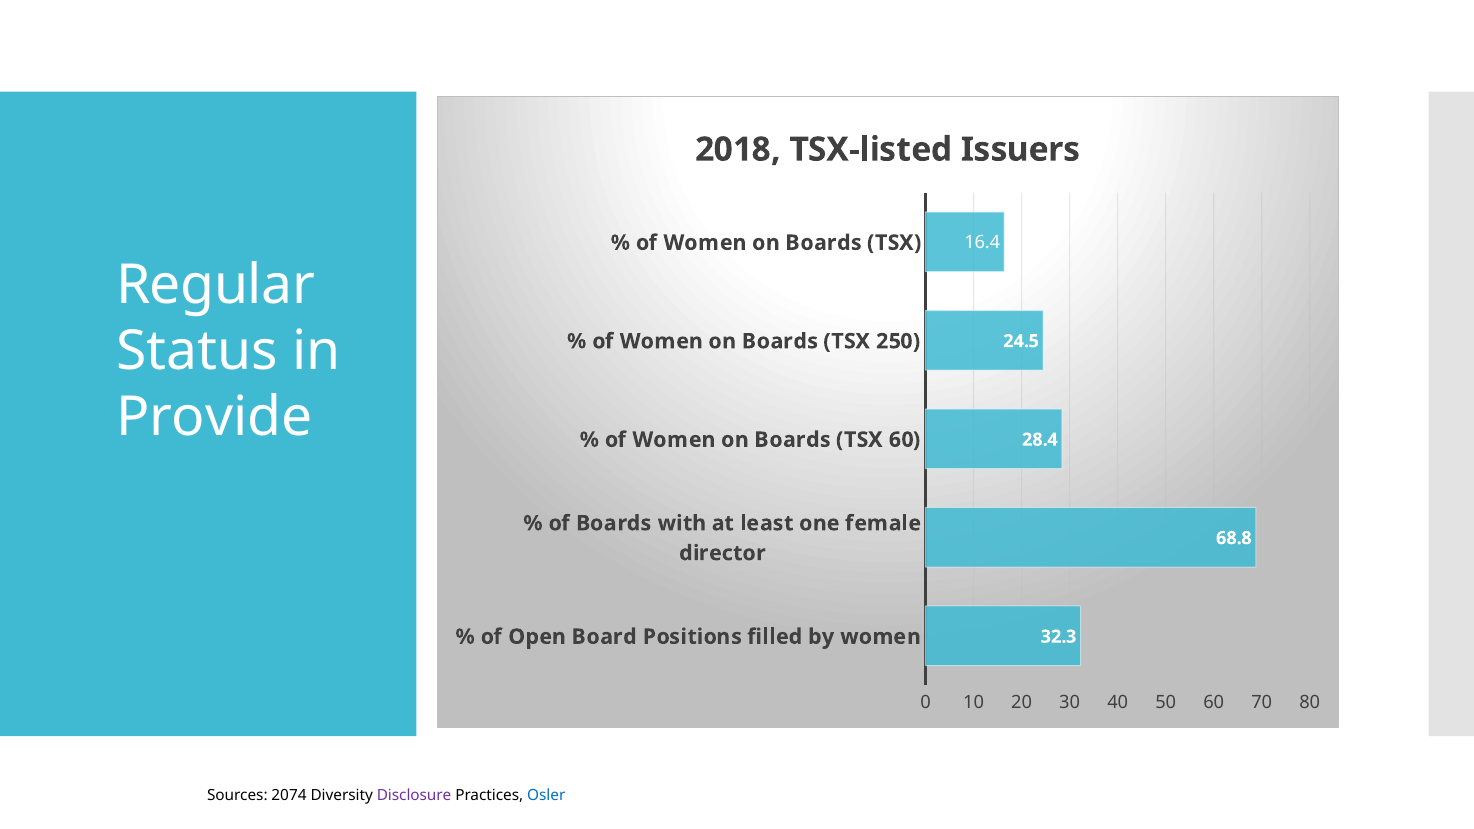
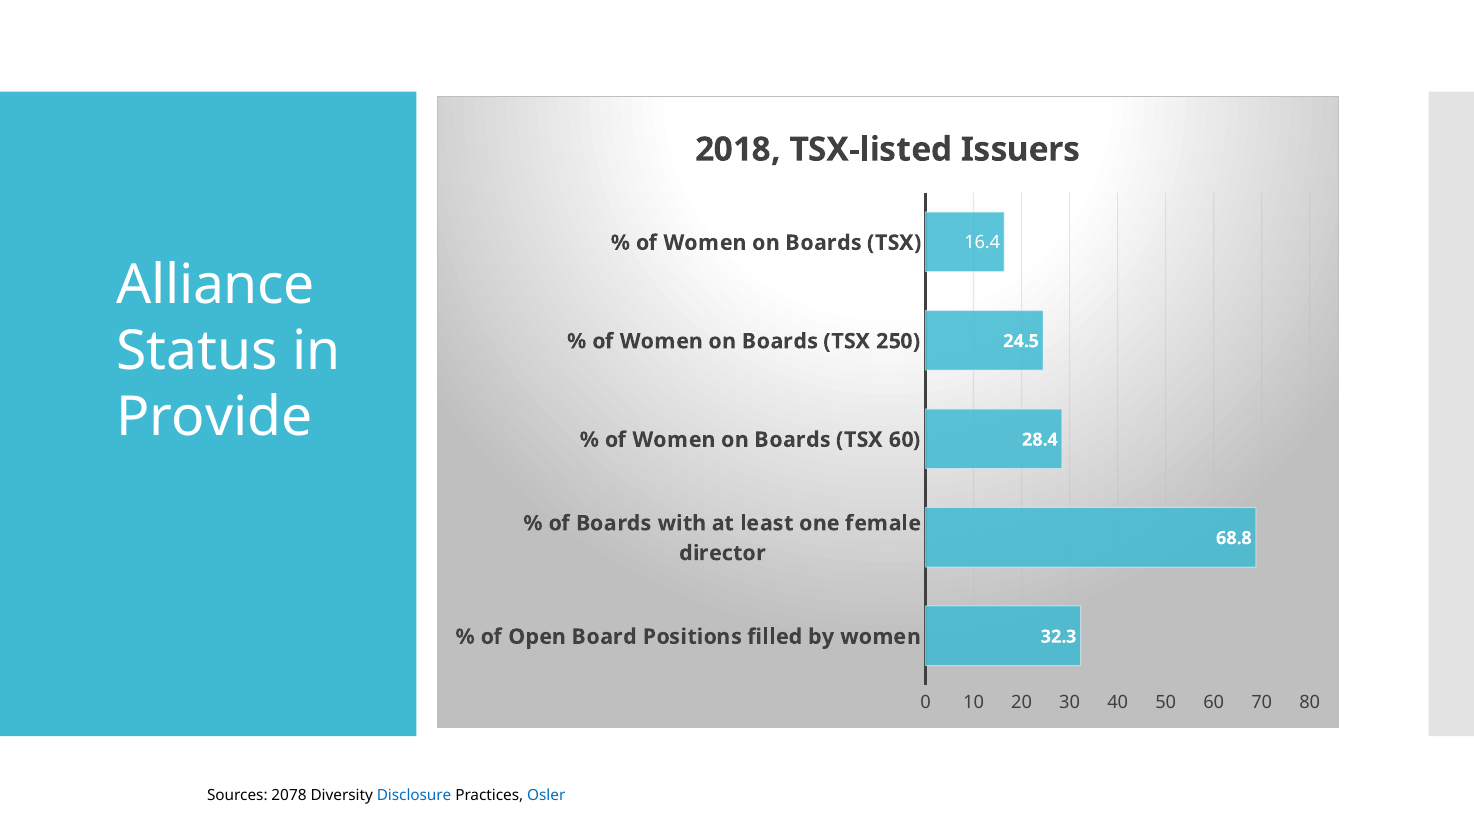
Regular: Regular -> Alliance
2074: 2074 -> 2078
Disclosure colour: purple -> blue
